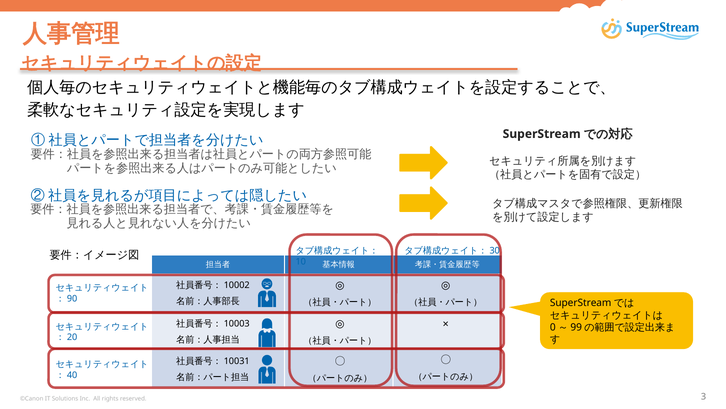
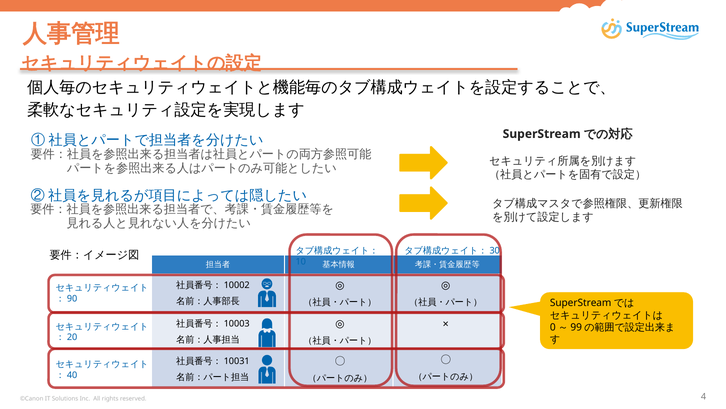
3: 3 -> 4
